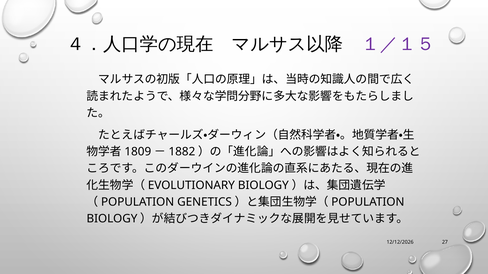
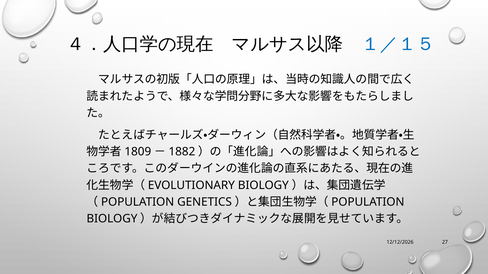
１／１５ colour: purple -> blue
